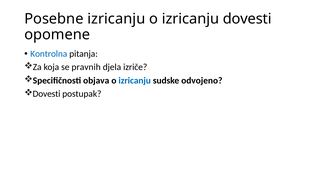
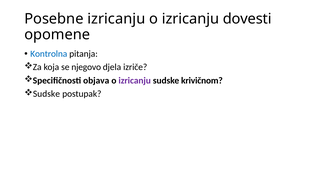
pravnih: pravnih -> njegovo
izricanju at (135, 81) colour: blue -> purple
odvojeno: odvojeno -> krivičnom
Dovesti at (47, 94): Dovesti -> Sudske
